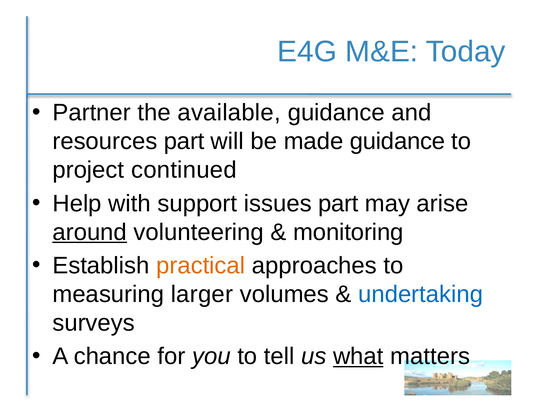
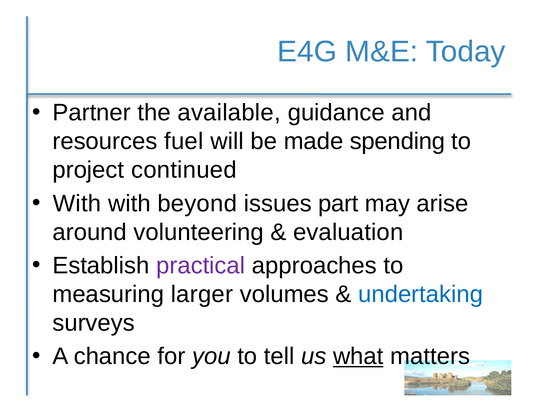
resources part: part -> fuel
made guidance: guidance -> spending
Help at (77, 204): Help -> With
support: support -> beyond
around underline: present -> none
monitoring: monitoring -> evaluation
practical colour: orange -> purple
